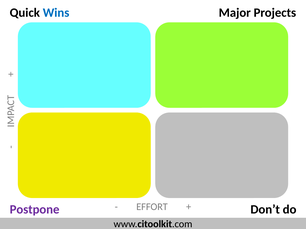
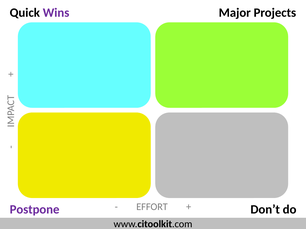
Wins colour: blue -> purple
